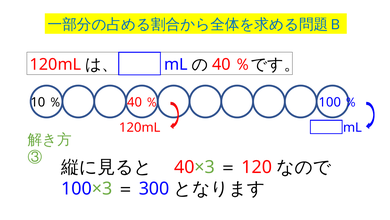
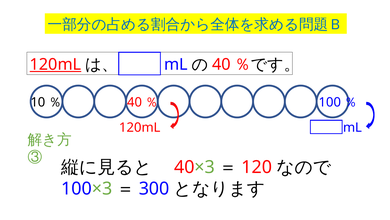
120mL at (55, 64) underline: none -> present
